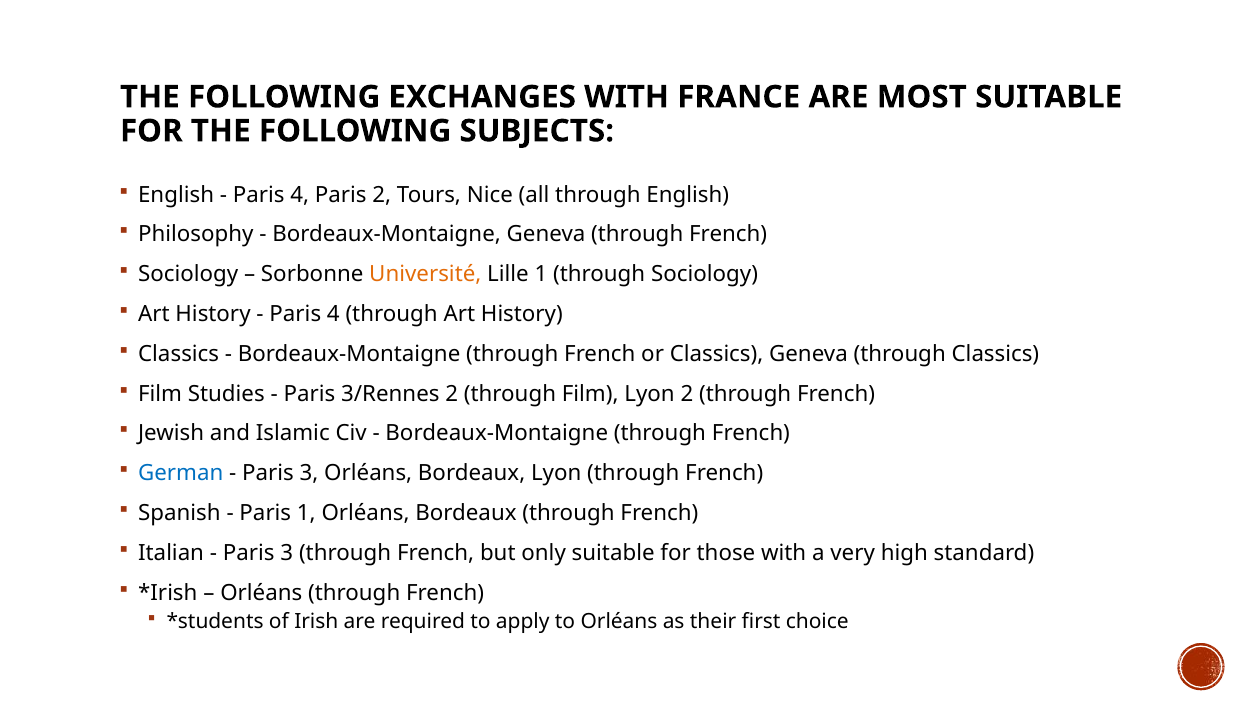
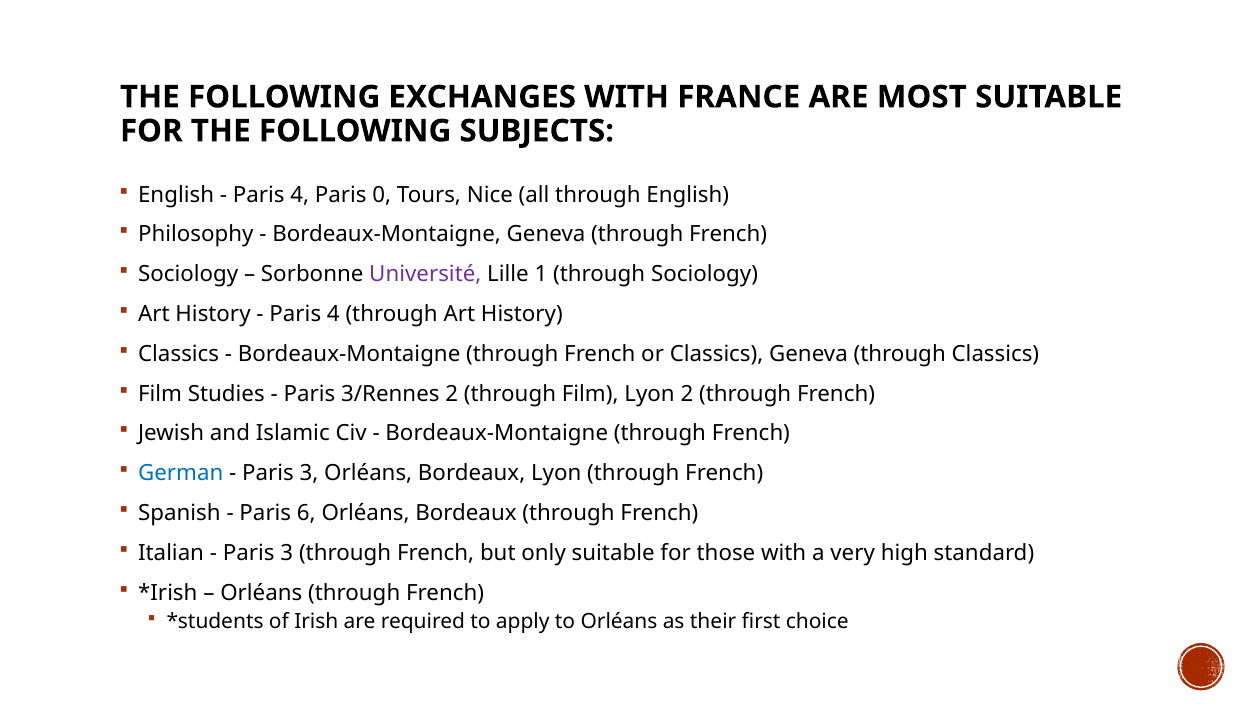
Paris 2: 2 -> 0
Université colour: orange -> purple
Paris 1: 1 -> 6
